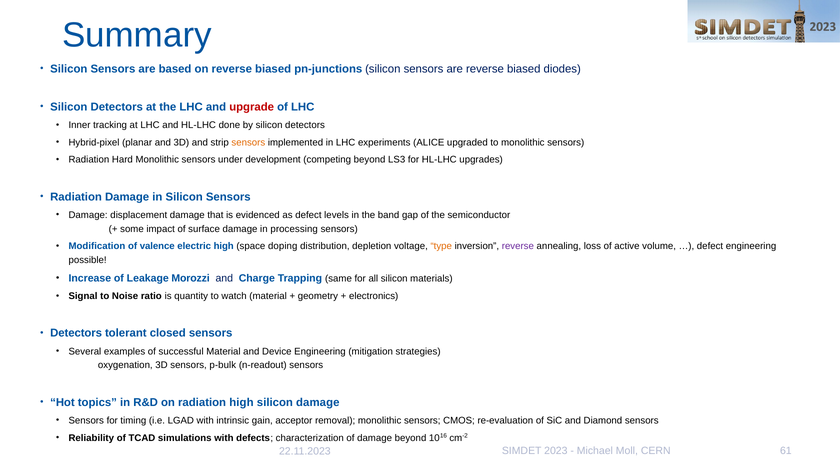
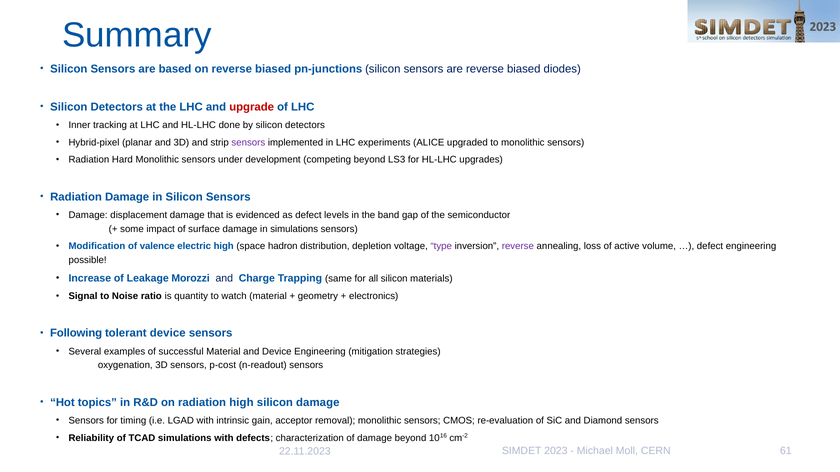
sensors at (248, 143) colour: orange -> purple
in processing: processing -> simulations
doping: doping -> hadron
type colour: orange -> purple
Detectors at (76, 334): Detectors -> Following
tolerant closed: closed -> device
p-bulk: p-bulk -> p-cost
